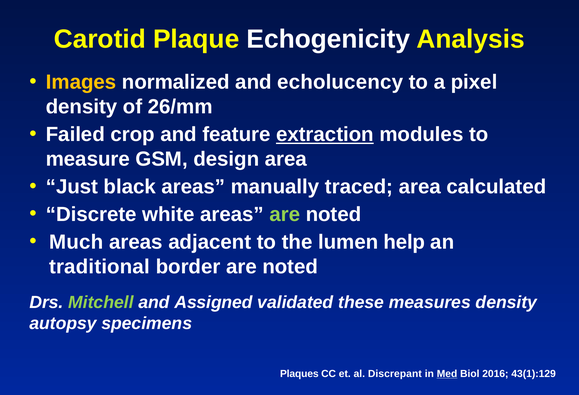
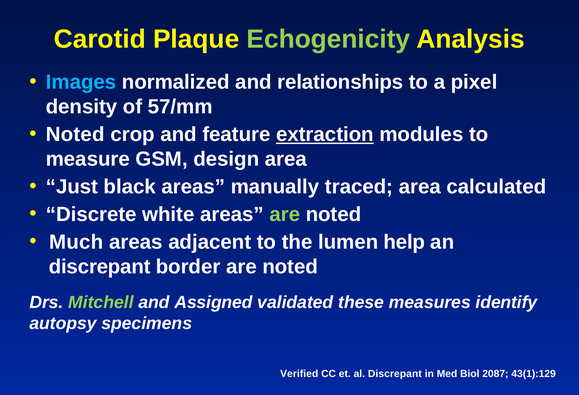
Echogenicity colour: white -> light green
Images colour: yellow -> light blue
echolucency: echolucency -> relationships
26/mm: 26/mm -> 57/mm
Failed at (75, 134): Failed -> Noted
traditional at (100, 266): traditional -> discrepant
measures density: density -> identify
Plaques: Plaques -> Verified
Med underline: present -> none
2016: 2016 -> 2087
